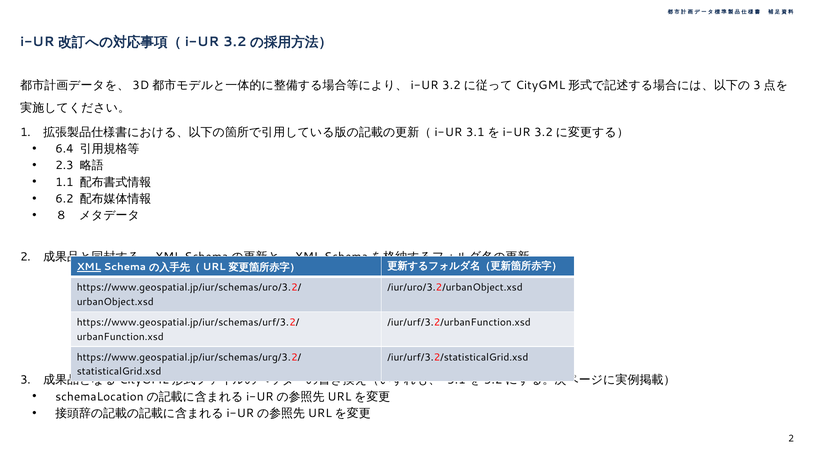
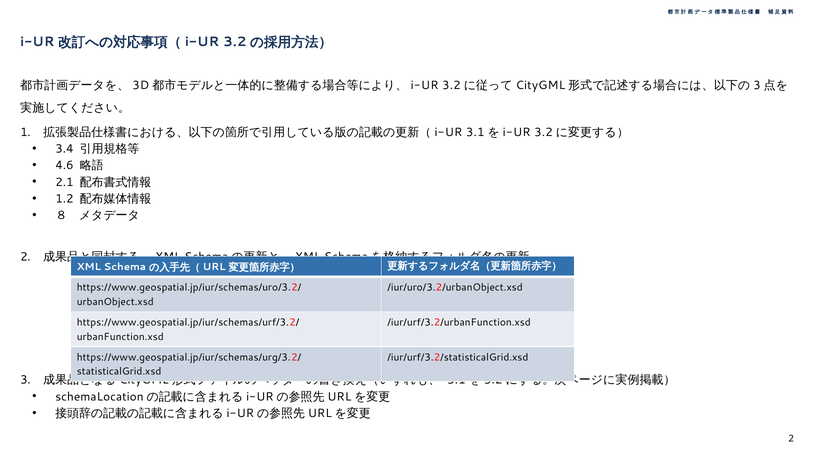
6.4: 6.4 -> 3.4
2.3: 2.3 -> 4.6
1.1: 1.1 -> 2.1
6.2: 6.2 -> 1.2
XML at (89, 267) underline: present -> none
